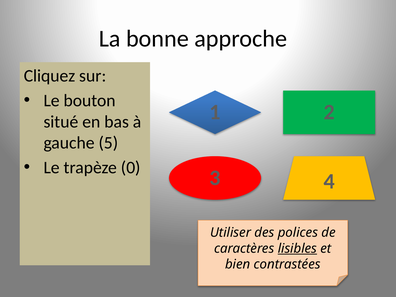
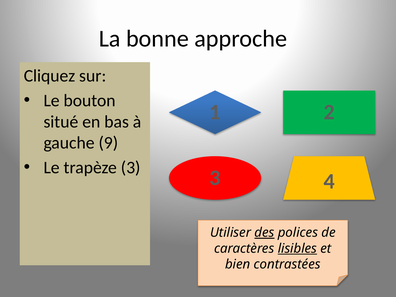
5: 5 -> 9
trapèze 0: 0 -> 3
des underline: none -> present
